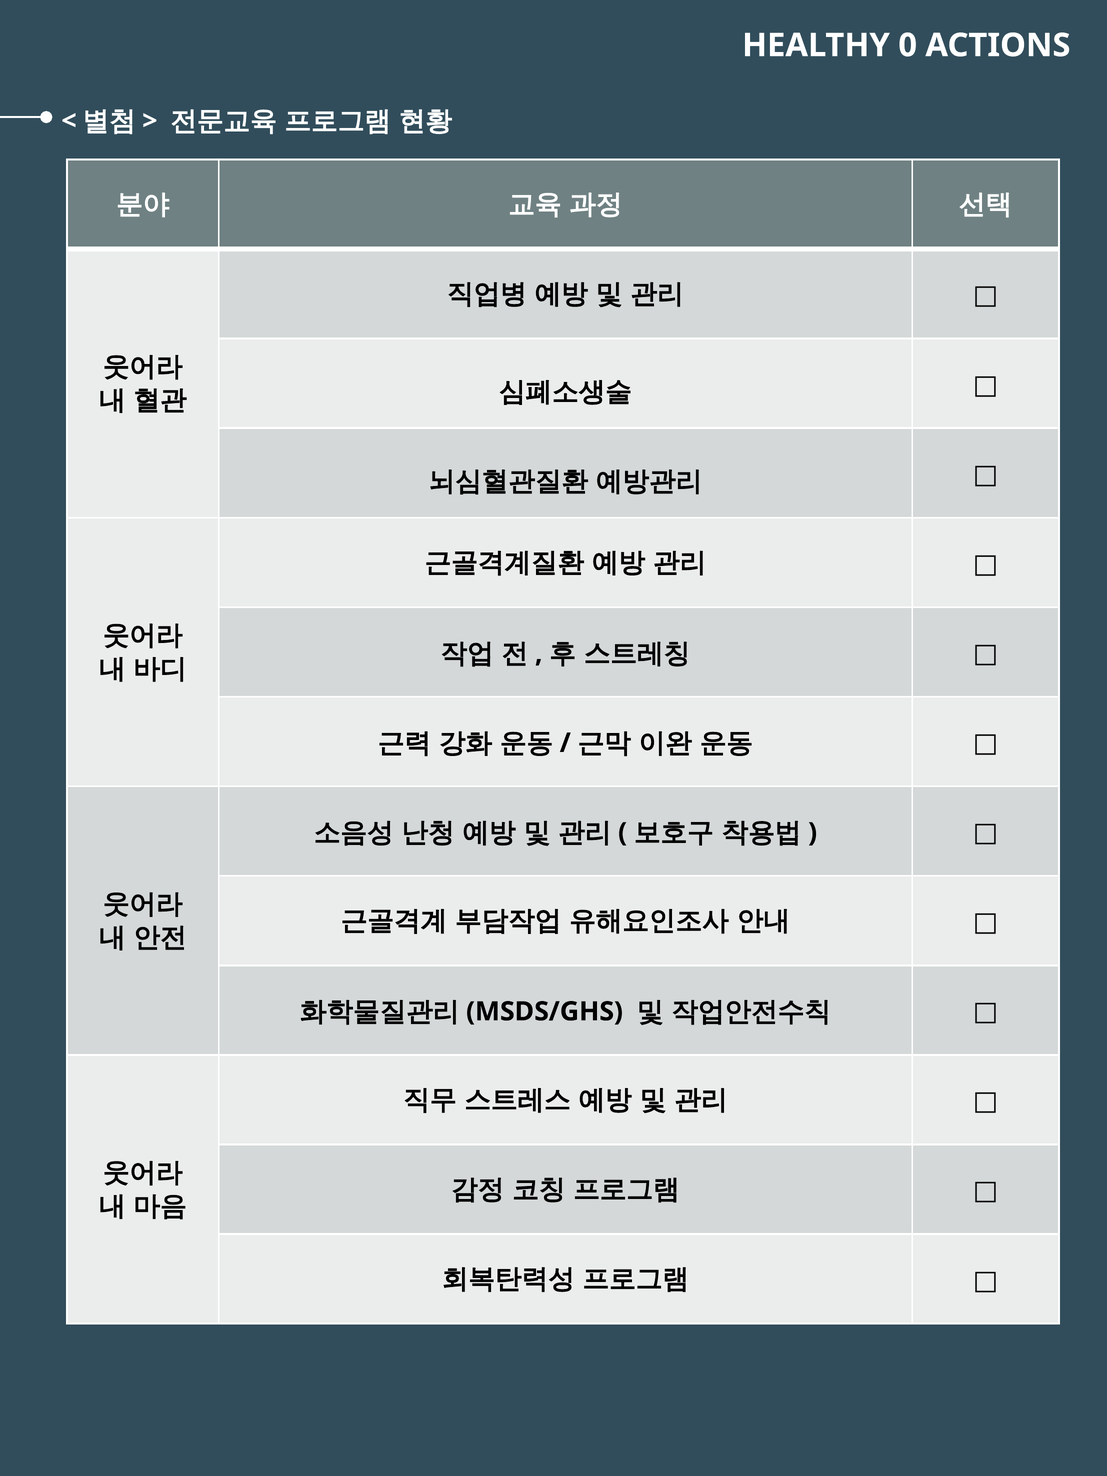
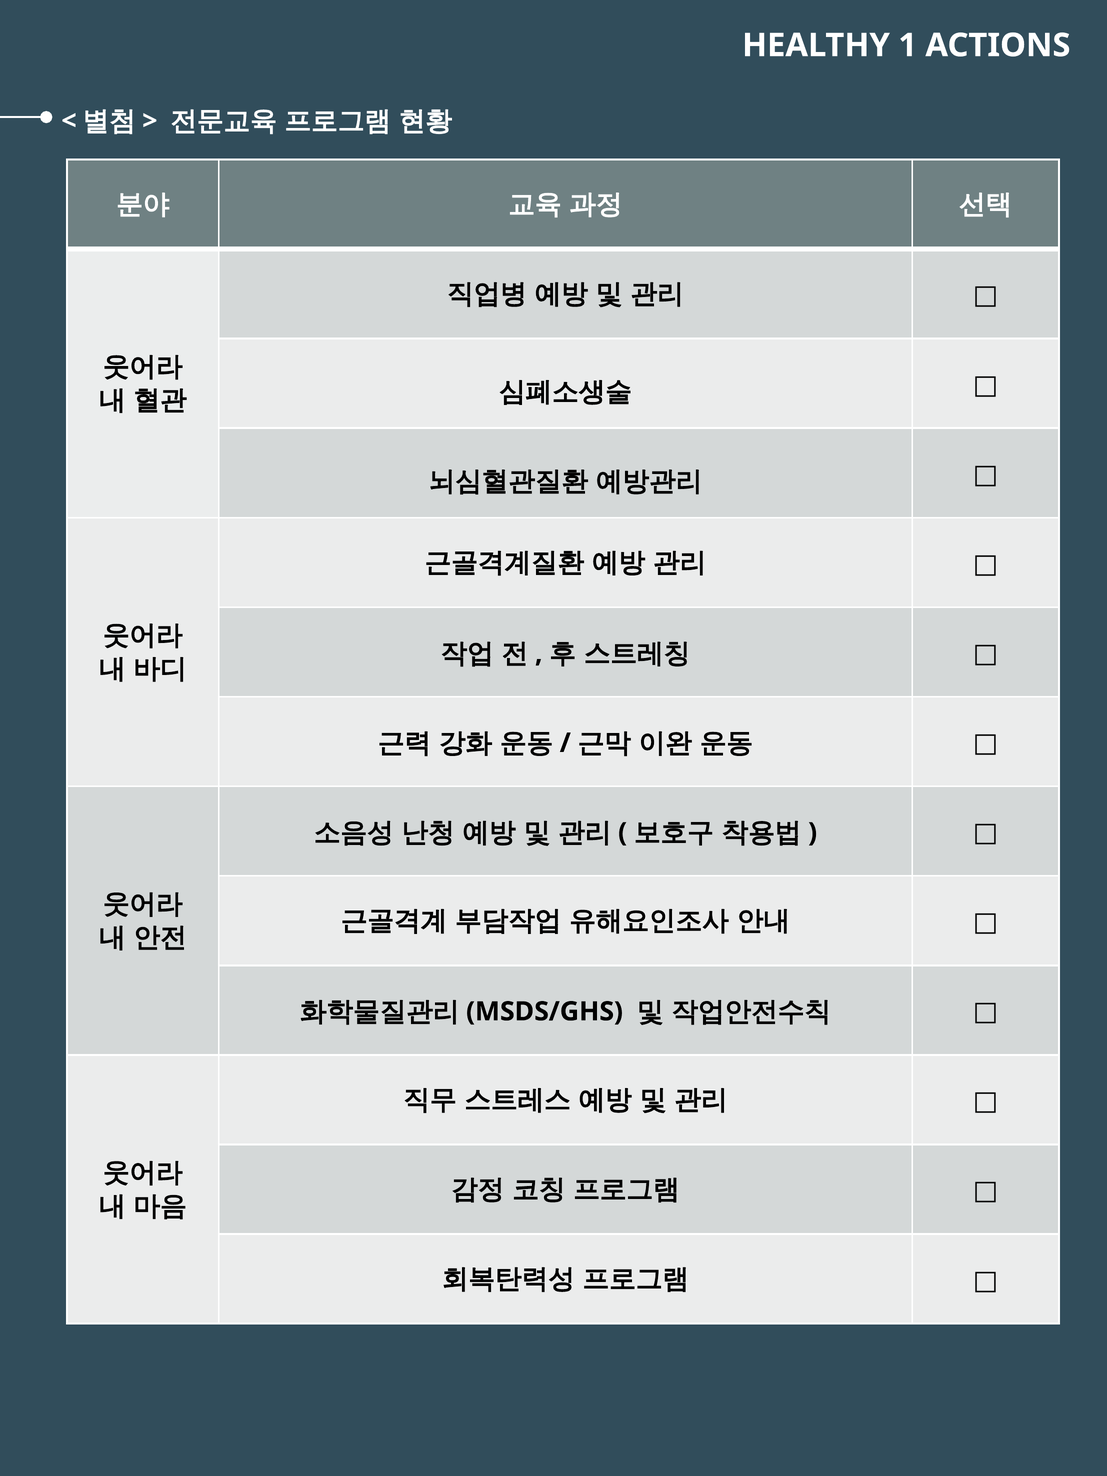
0: 0 -> 1
